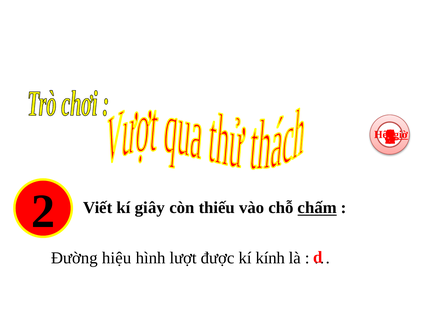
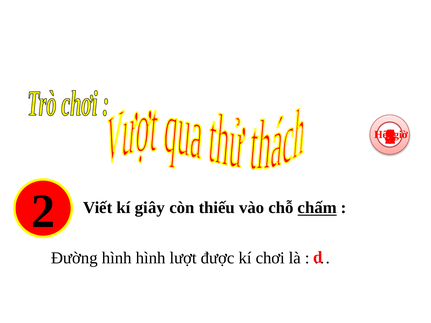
giờ underline: present -> none
Đường hiệu: hiệu -> hình
kính: kính -> chơi
